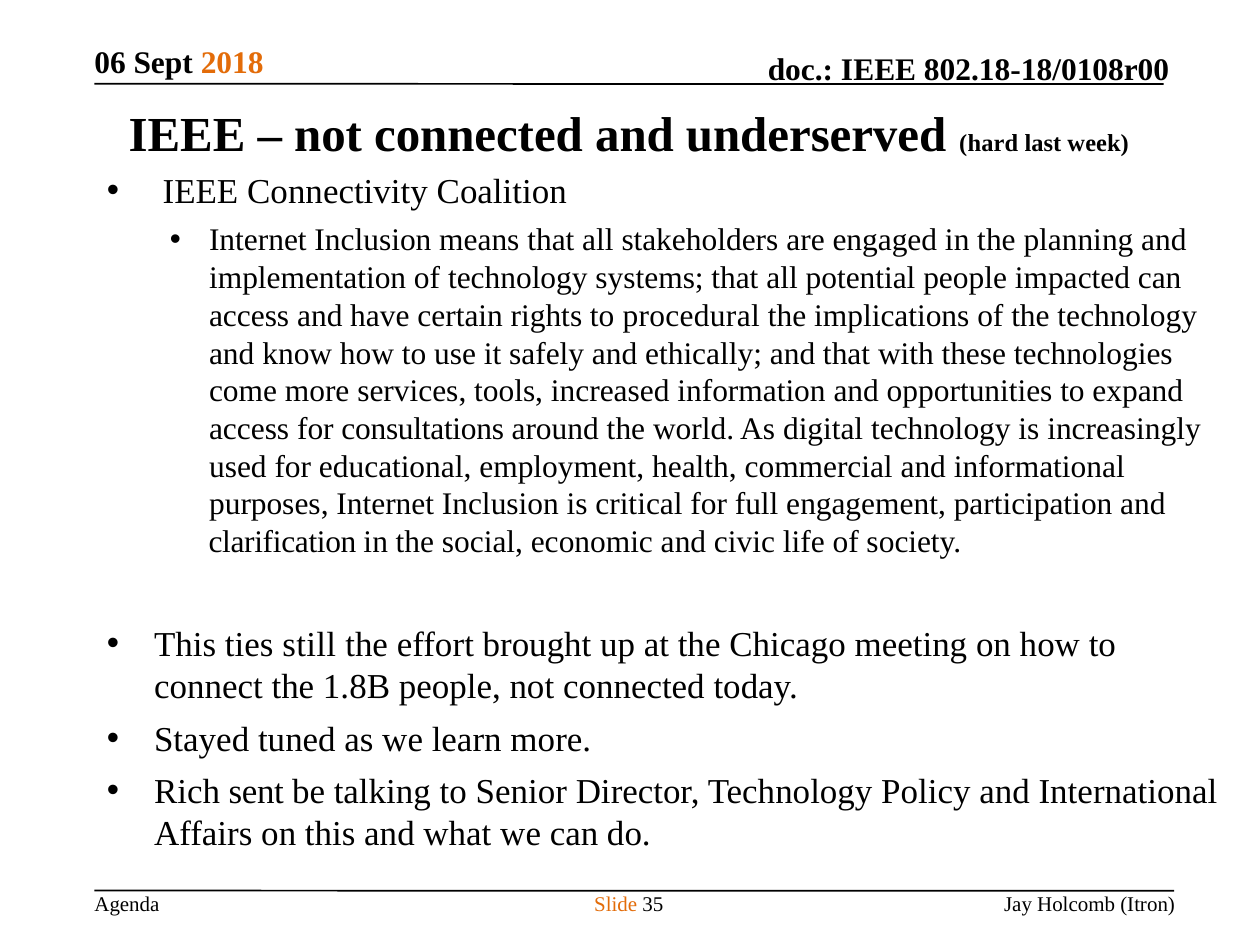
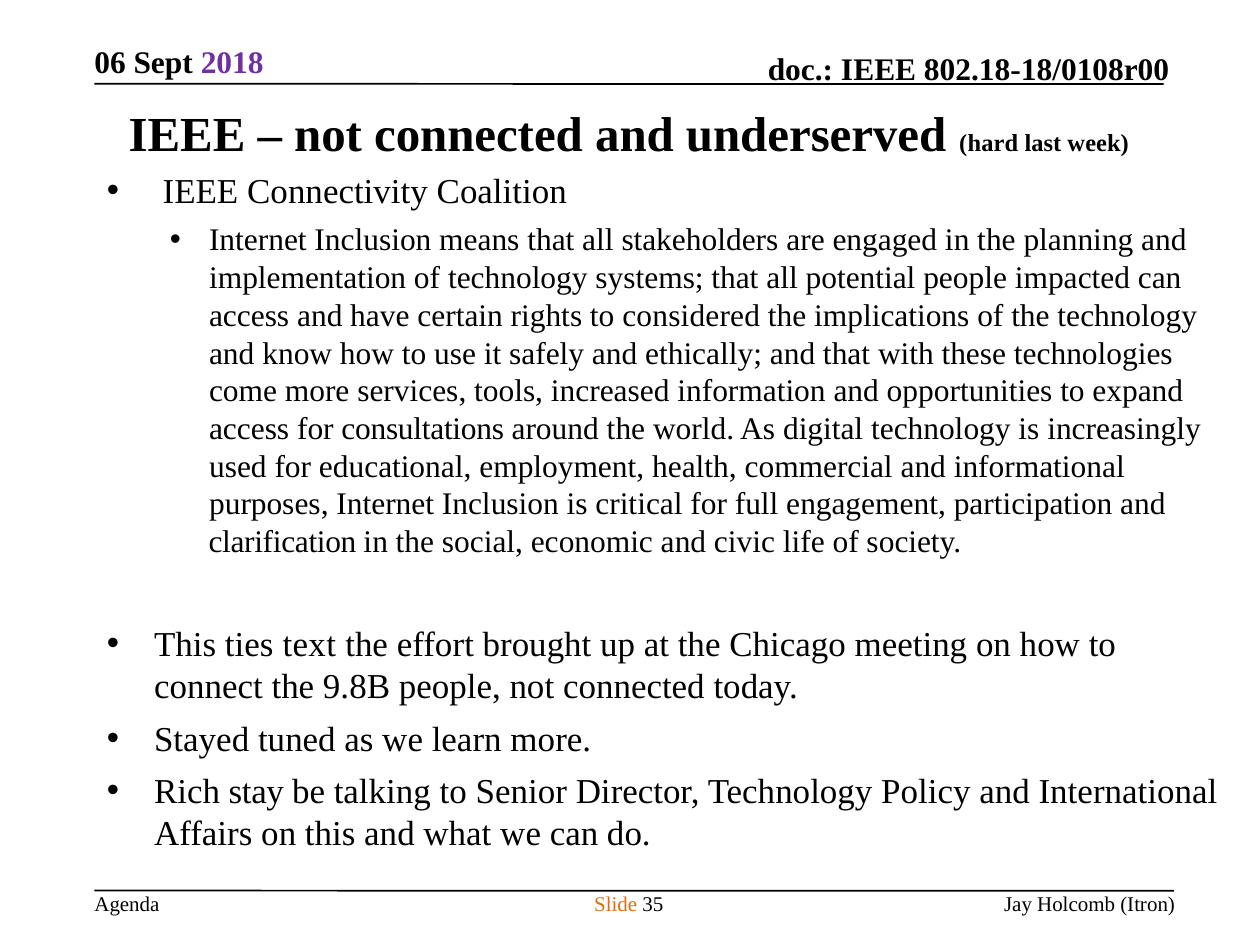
2018 colour: orange -> purple
procedural: procedural -> considered
still: still -> text
1.8B: 1.8B -> 9.8B
sent: sent -> stay
